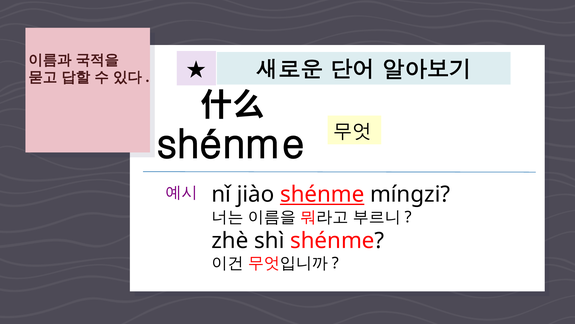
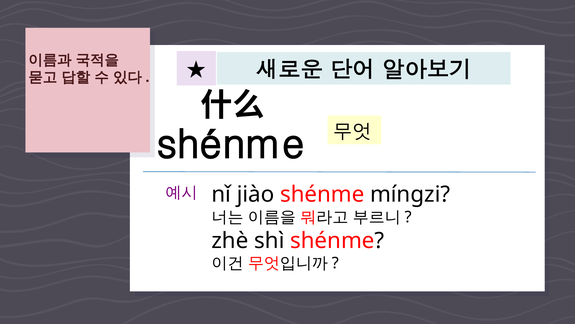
shénme at (322, 194) underline: present -> none
